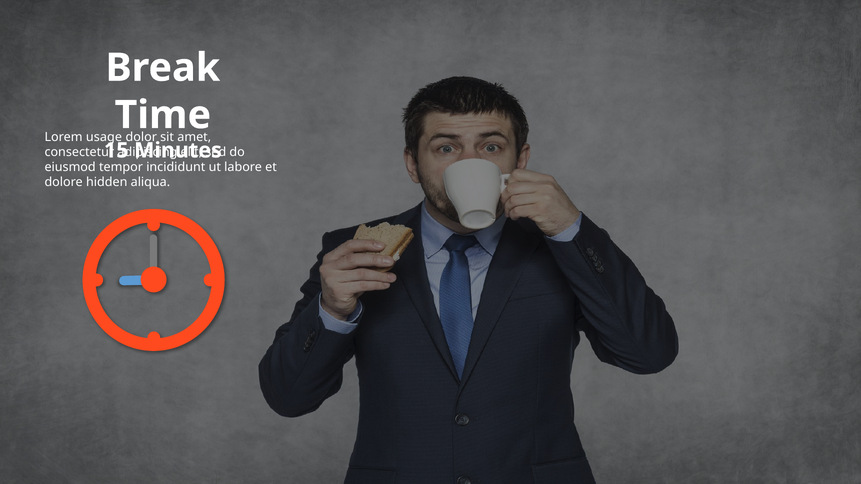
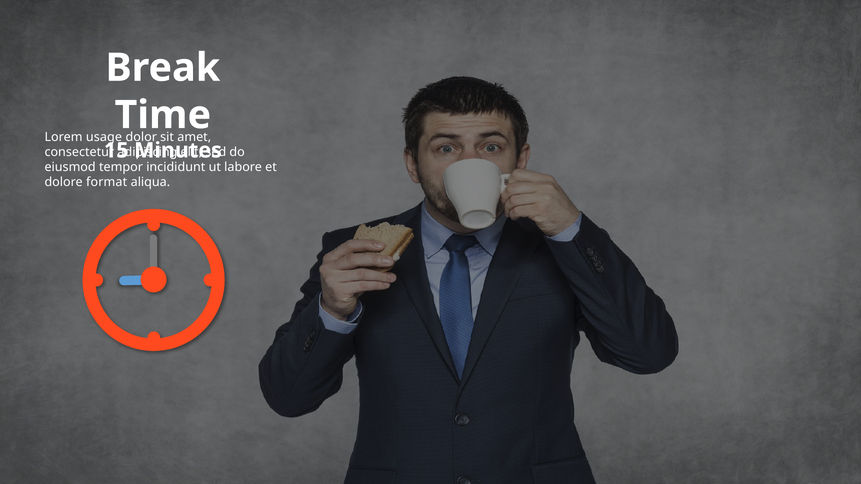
hidden: hidden -> format
